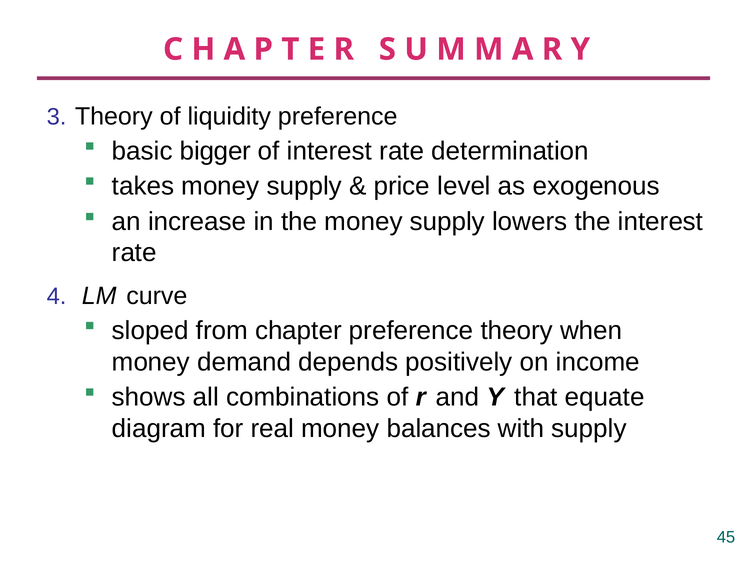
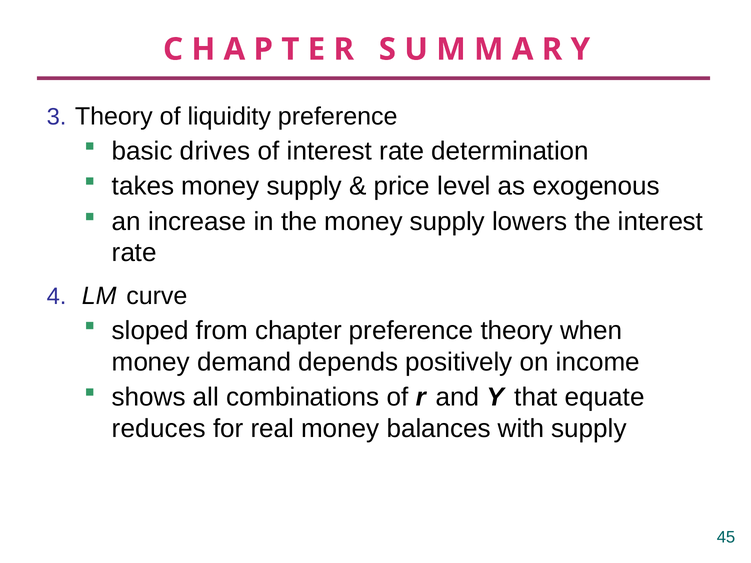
bigger: bigger -> drives
diagram: diagram -> reduces
